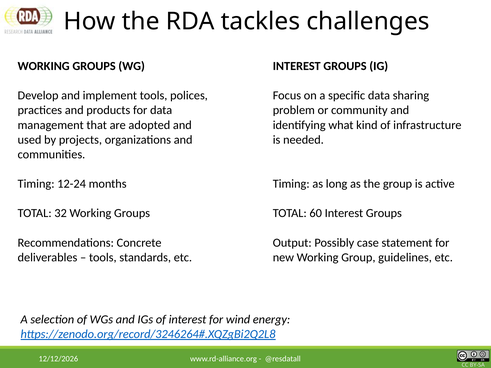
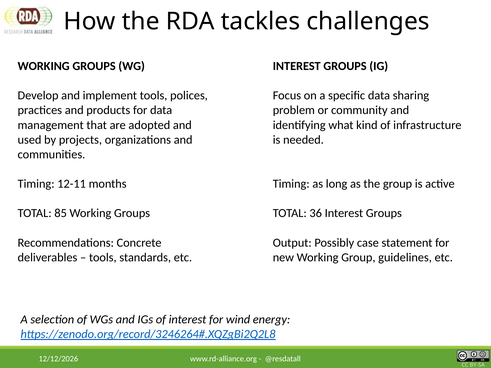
12-24: 12-24 -> 12-11
32: 32 -> 85
60: 60 -> 36
